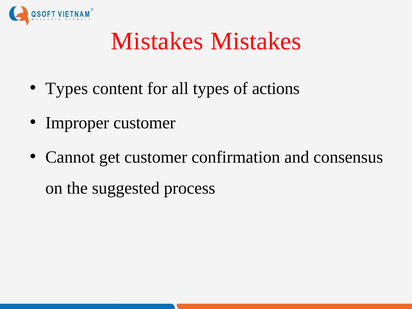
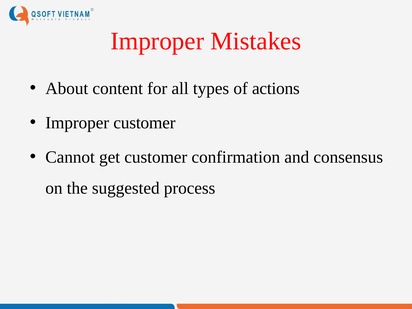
Mistakes at (157, 41): Mistakes -> Improper
Types at (67, 88): Types -> About
